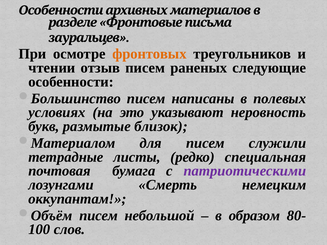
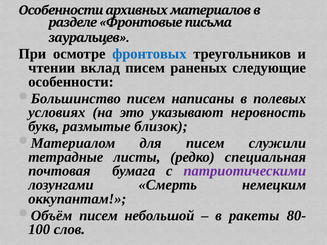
фронтовых colour: orange -> blue
отзыв: отзыв -> вклад
образом: образом -> ракеты
